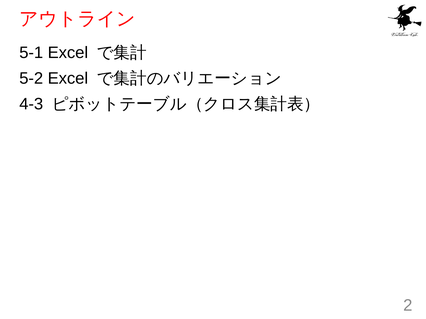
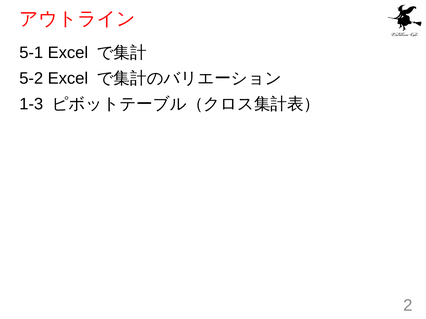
4-3: 4-3 -> 1-3
